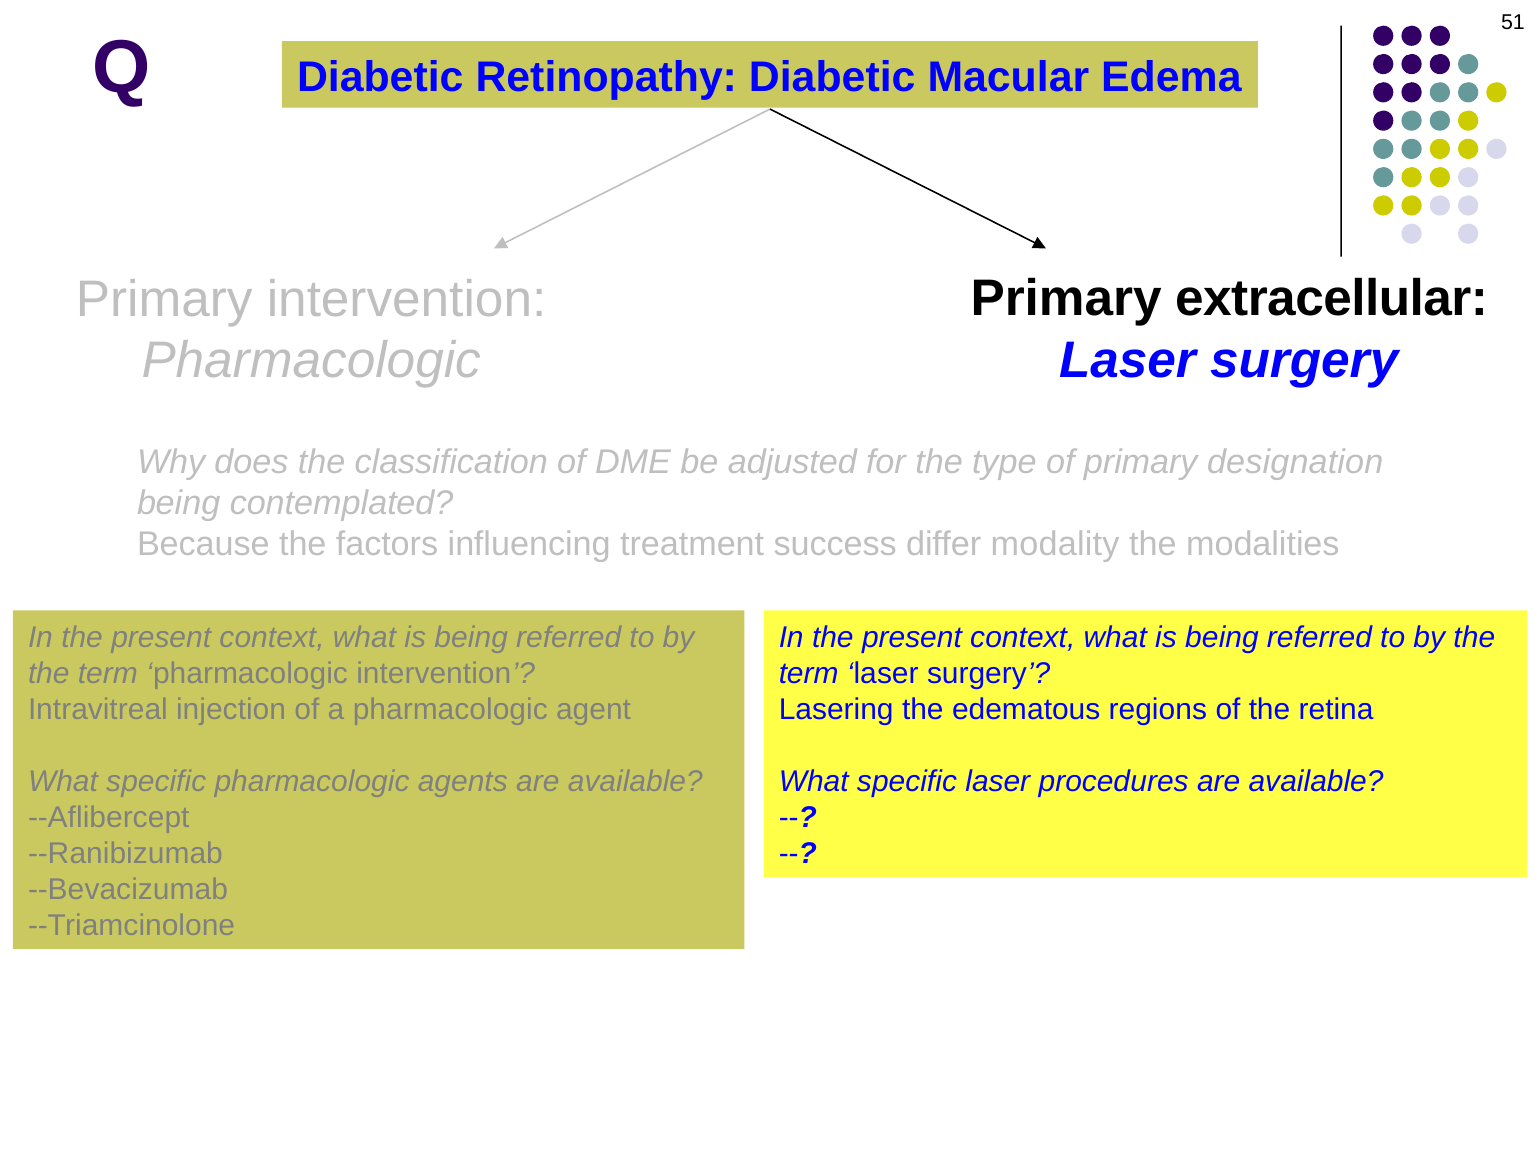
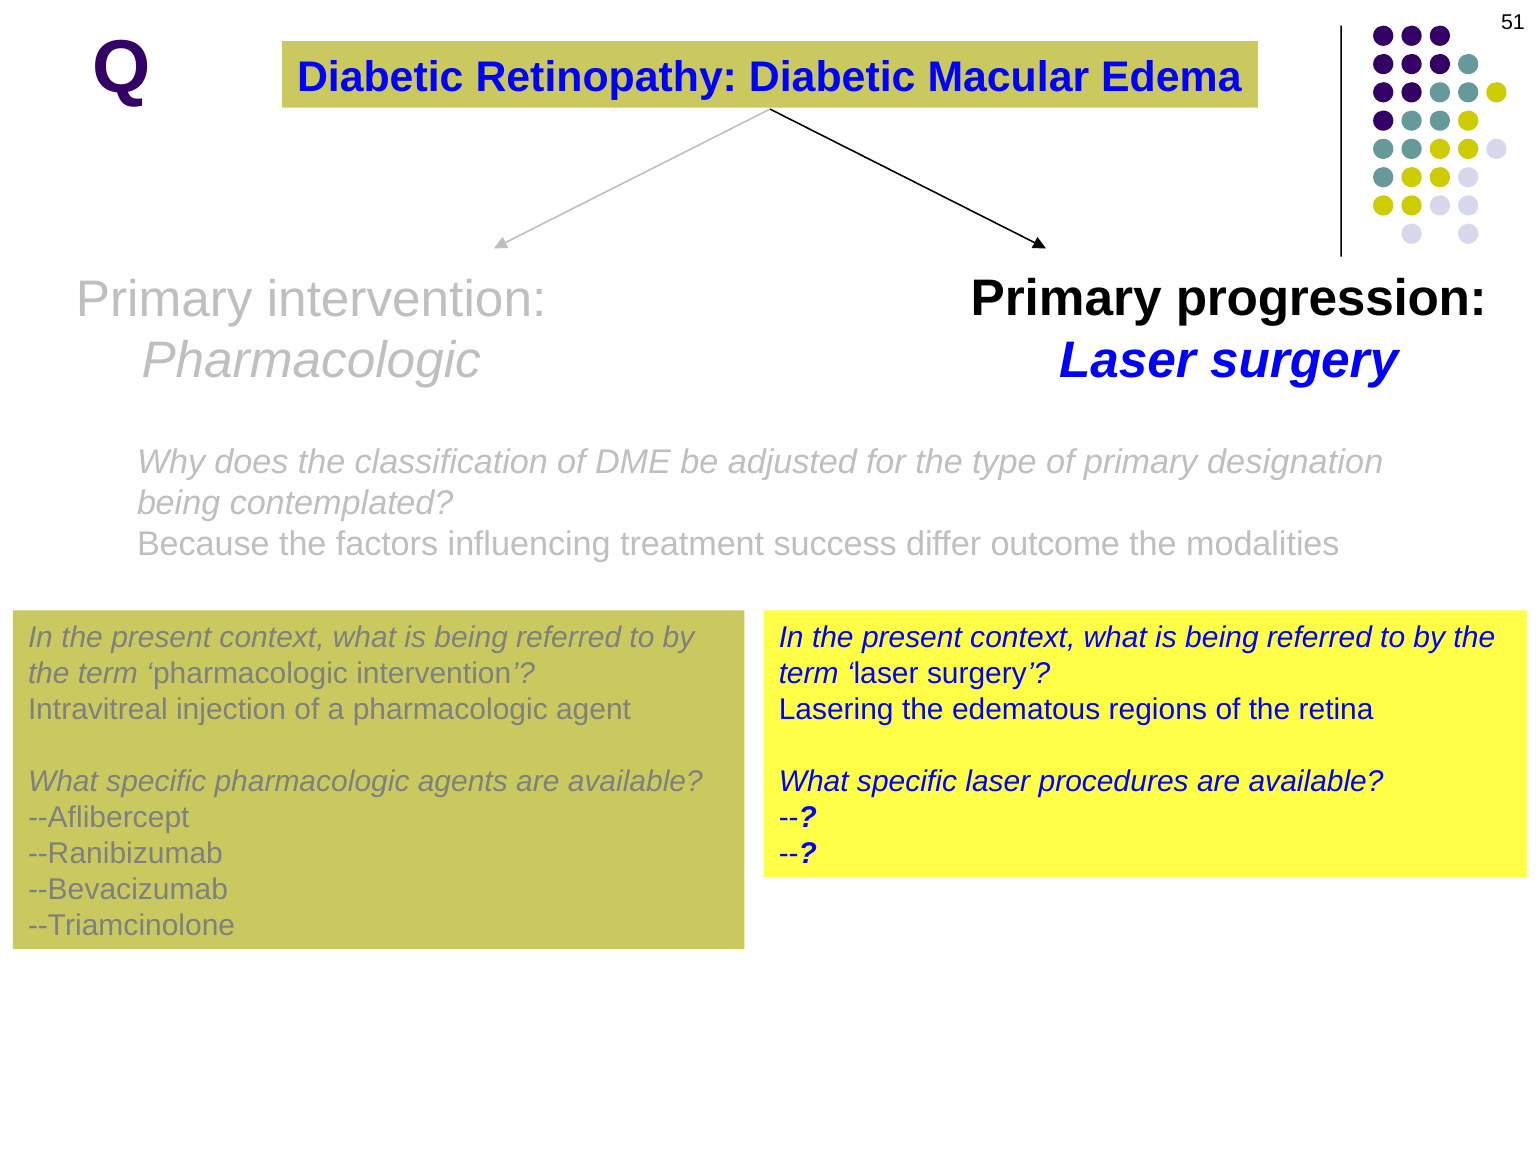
extracellular: extracellular -> progression
modality: modality -> outcome
